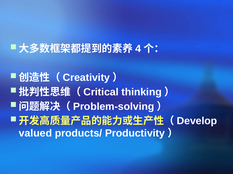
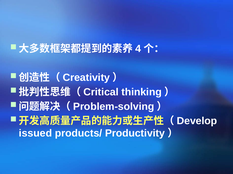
valued: valued -> issued
